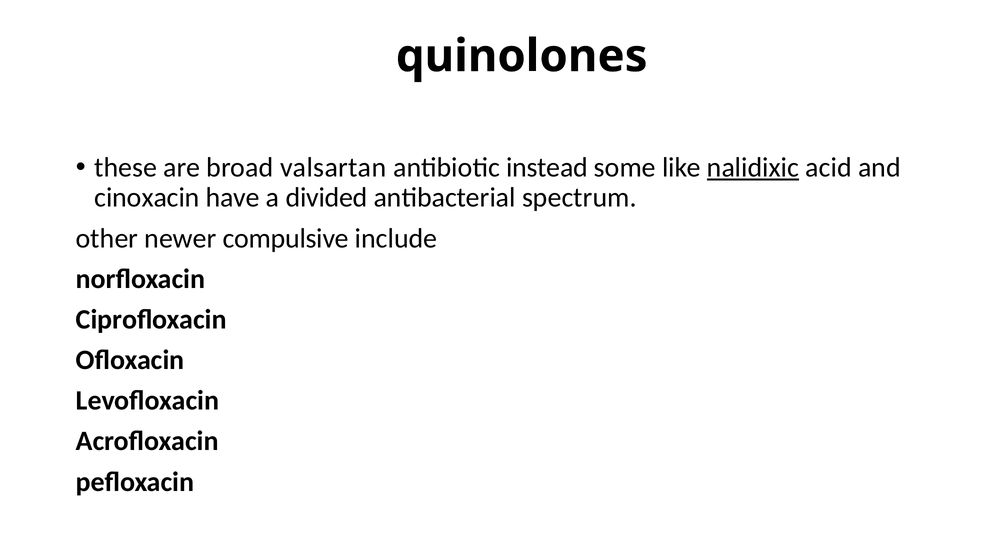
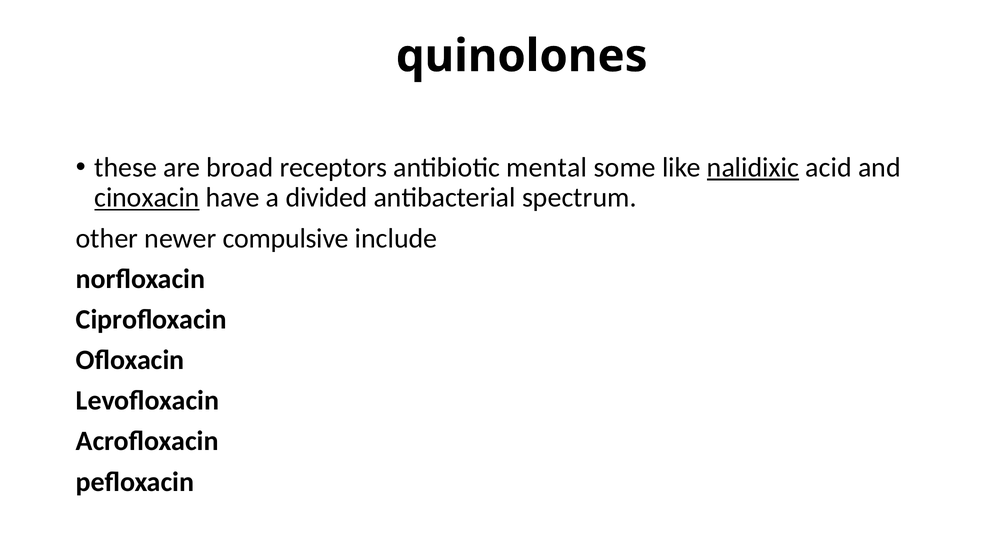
valsartan: valsartan -> receptors
instead: instead -> mental
cinoxacin underline: none -> present
